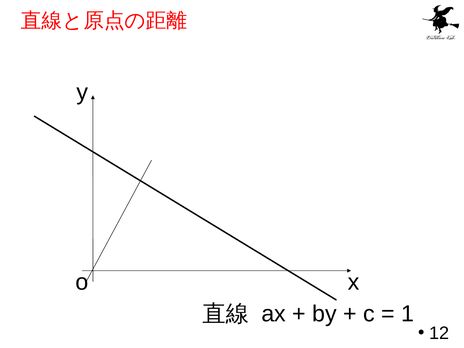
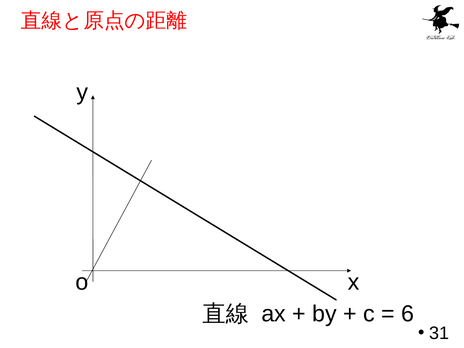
1: 1 -> 6
12: 12 -> 31
